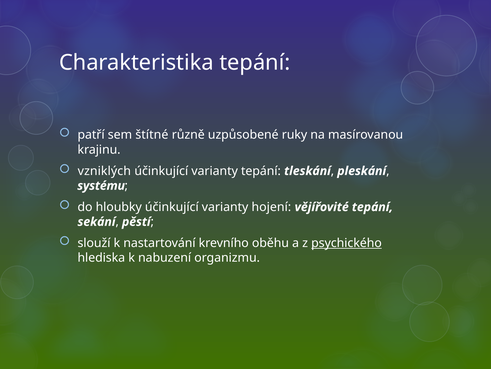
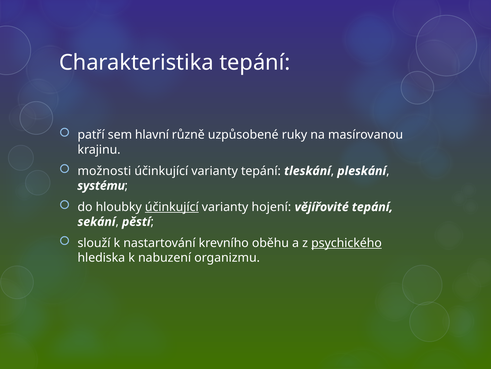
štítné: štítné -> hlavní
vzniklých: vzniklých -> možnosti
účinkující at (172, 207) underline: none -> present
